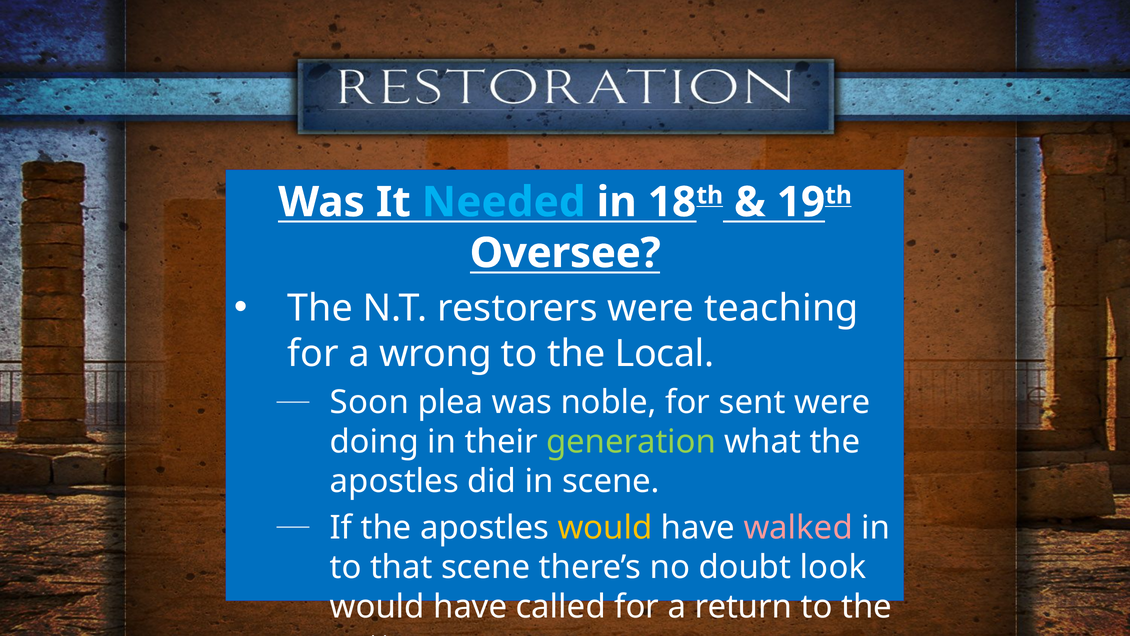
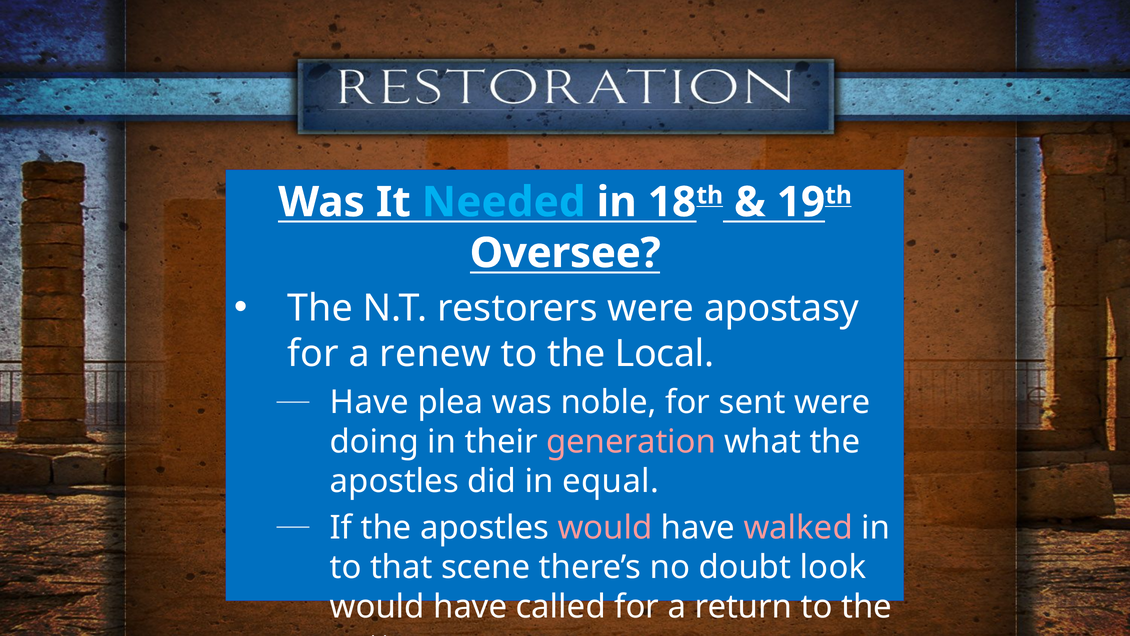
teaching: teaching -> apostasy
wrong: wrong -> renew
Soon at (369, 402): Soon -> Have
generation colour: light green -> pink
in scene: scene -> equal
would at (605, 527) colour: yellow -> pink
